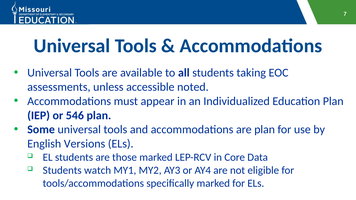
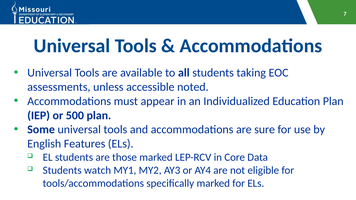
546: 546 -> 500
are plan: plan -> sure
Versions: Versions -> Features
